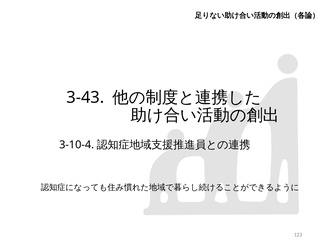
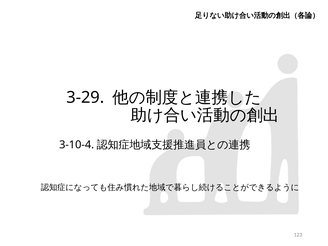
3-43: 3-43 -> 3-29
